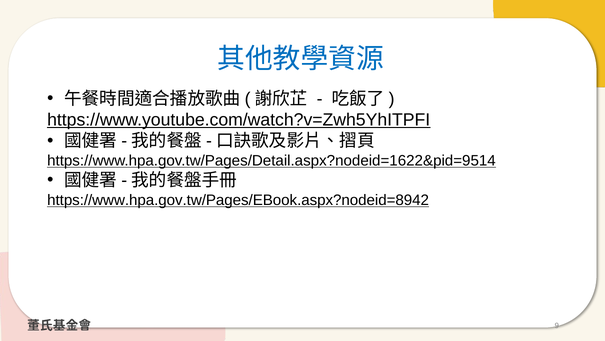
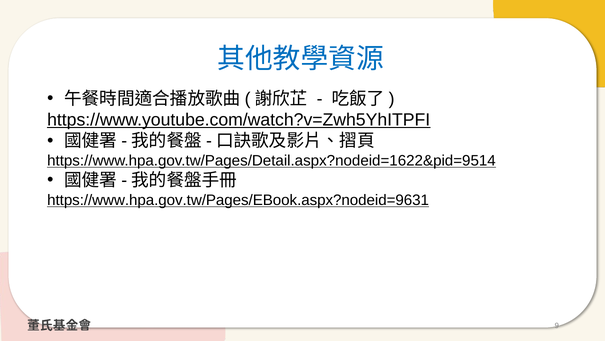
https://www.hpa.gov.tw/Pages/EBook.aspx?nodeid=8942: https://www.hpa.gov.tw/Pages/EBook.aspx?nodeid=8942 -> https://www.hpa.gov.tw/Pages/EBook.aspx?nodeid=9631
